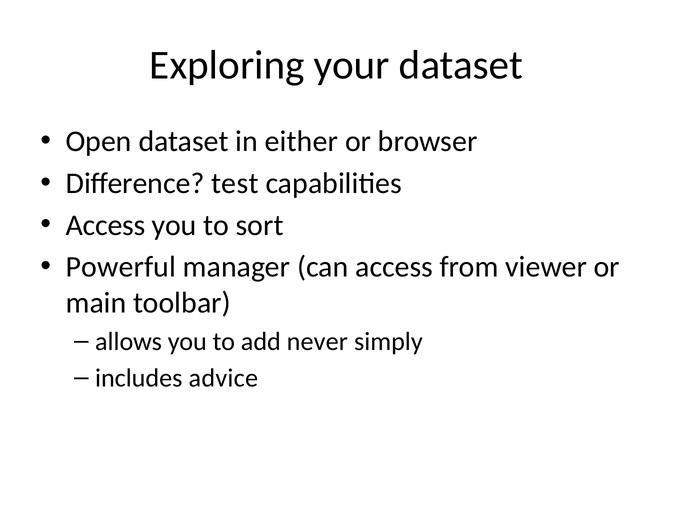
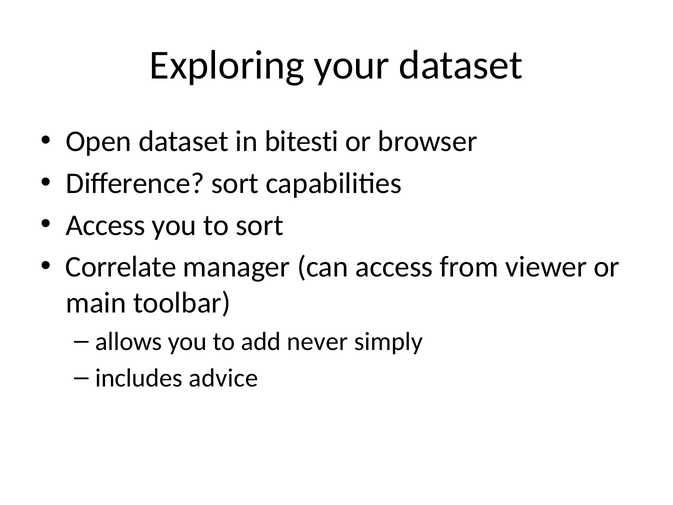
either: either -> bitesti
Difference test: test -> sort
Powerful: Powerful -> Correlate
